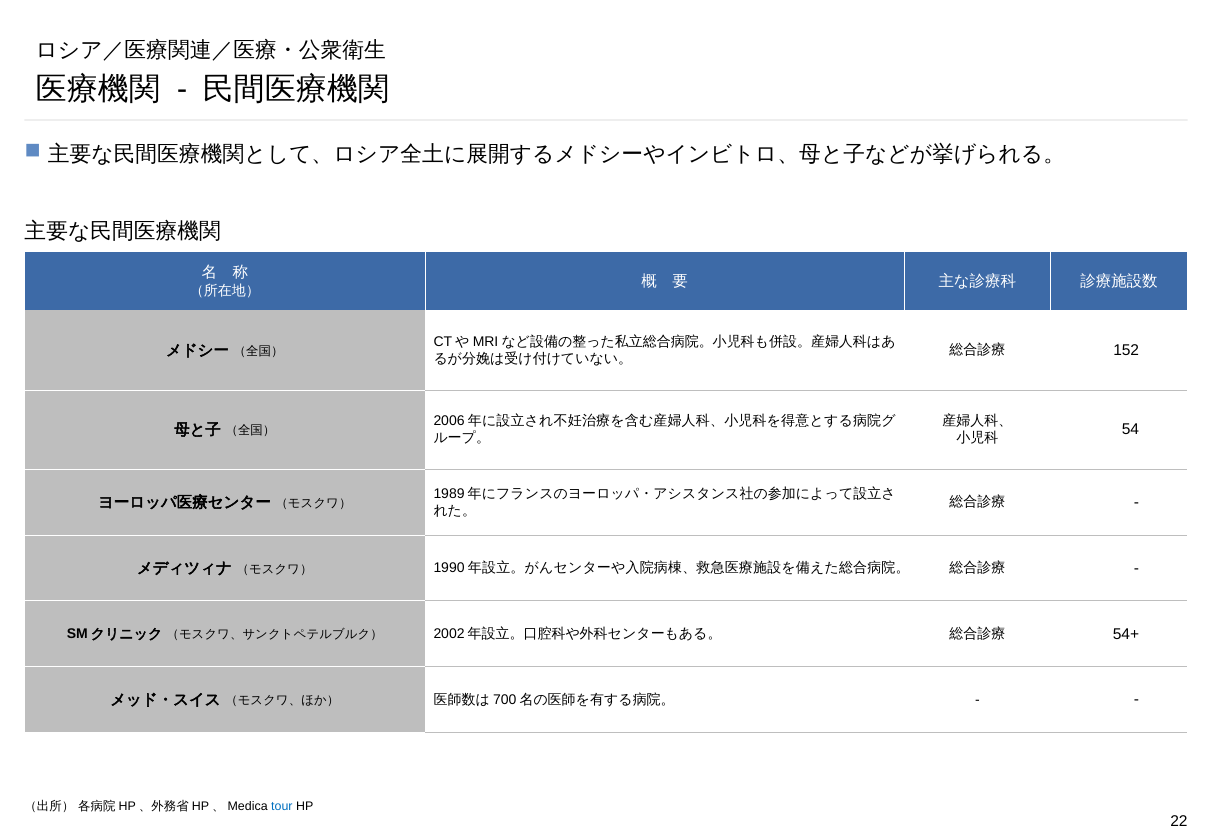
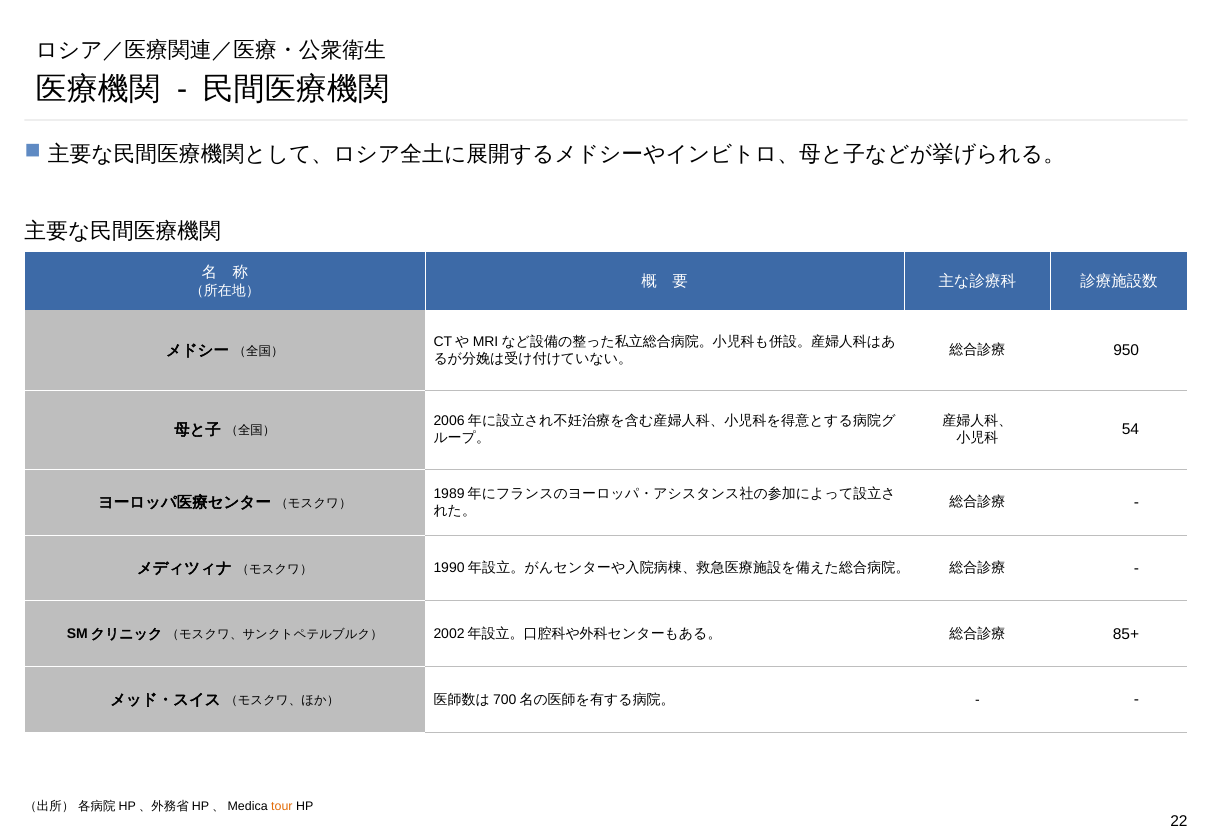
152: 152 -> 950
54+: 54+ -> 85+
tour colour: blue -> orange
